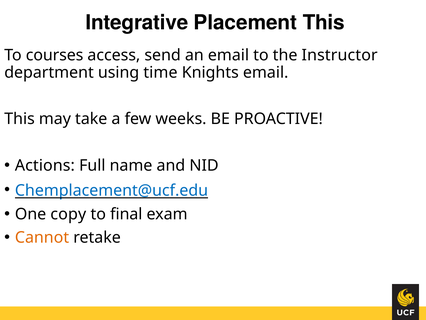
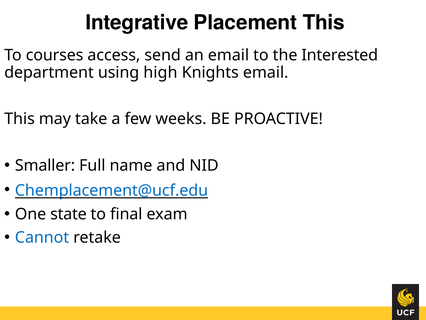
Instructor: Instructor -> Interested
time: time -> high
Actions: Actions -> Smaller
copy: copy -> state
Cannot colour: orange -> blue
